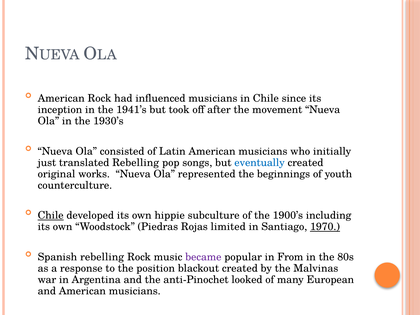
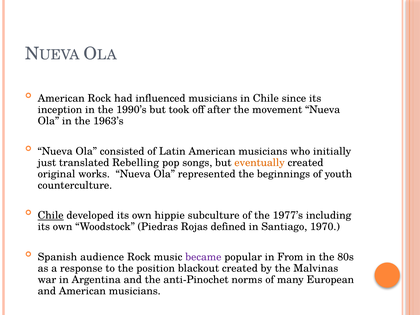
1941’s: 1941’s -> 1990’s
1930’s: 1930’s -> 1963’s
eventually colour: blue -> orange
1900’s: 1900’s -> 1977’s
limited: limited -> defined
1970 underline: present -> none
Spanish rebelling: rebelling -> audience
looked: looked -> norms
